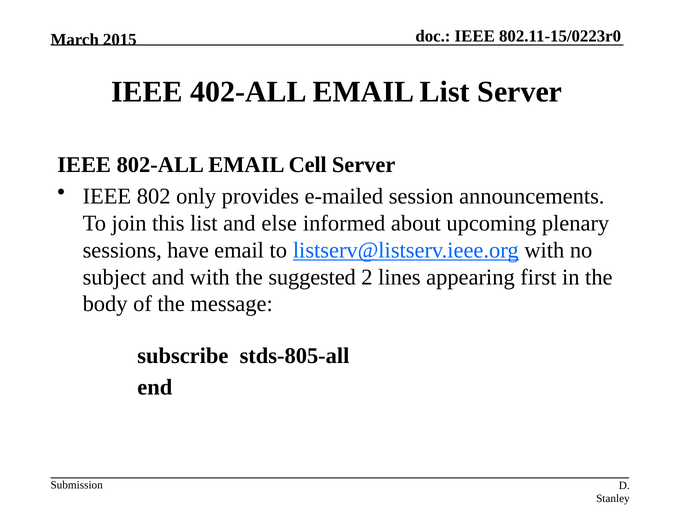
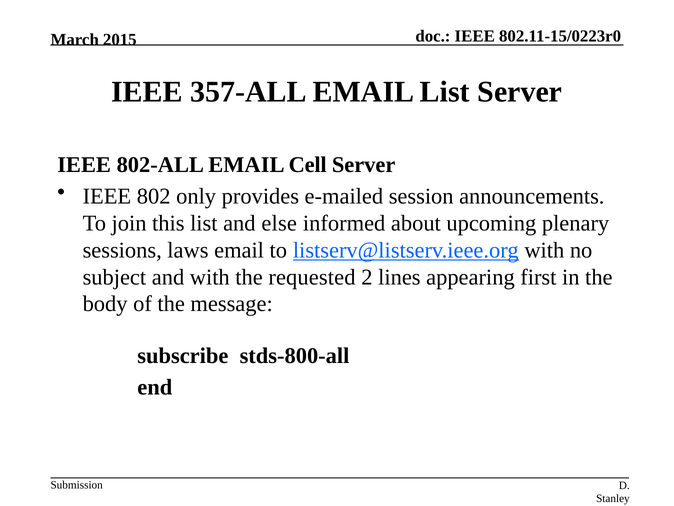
402-ALL: 402-ALL -> 357-ALL
have: have -> laws
suggested: suggested -> requested
stds-805-all: stds-805-all -> stds-800-all
